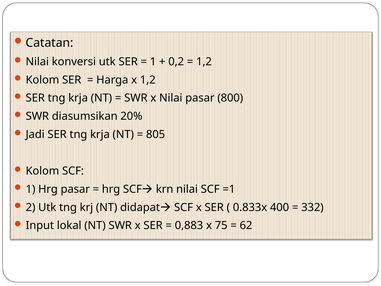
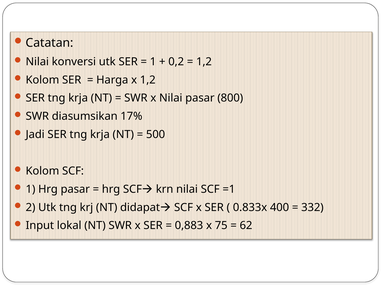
20%: 20% -> 17%
805: 805 -> 500
